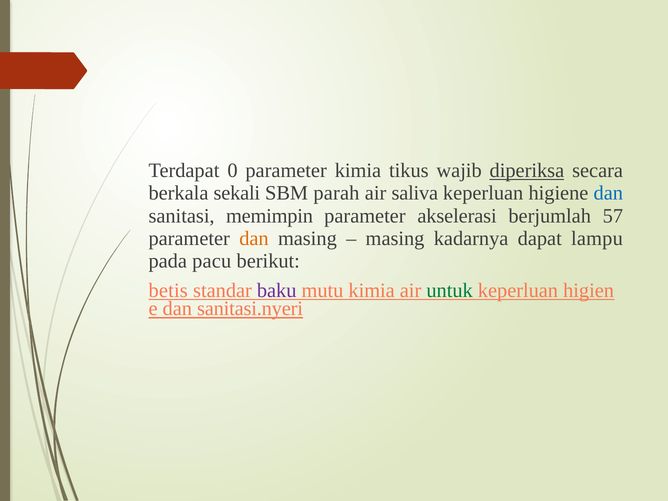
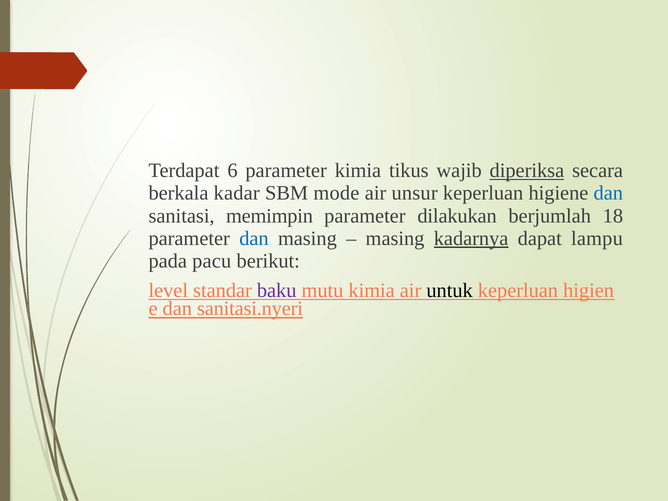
0: 0 -> 6
sekali: sekali -> kadar
parah: parah -> mode
saliva: saliva -> unsur
akselerasi: akselerasi -> dilakukan
57: 57 -> 18
dan at (254, 238) colour: orange -> blue
kadarnya underline: none -> present
betis: betis -> level
untuk colour: green -> black
